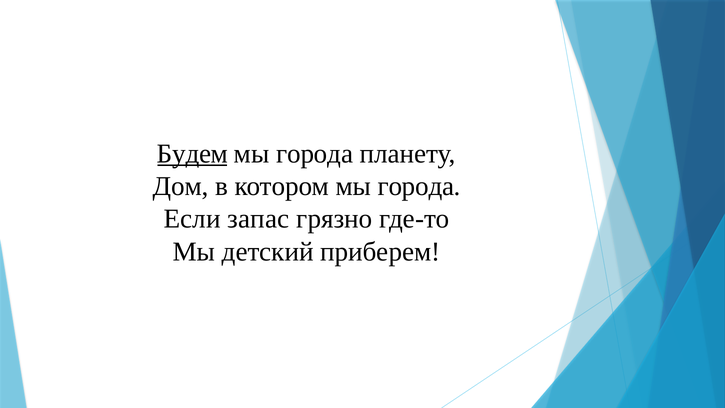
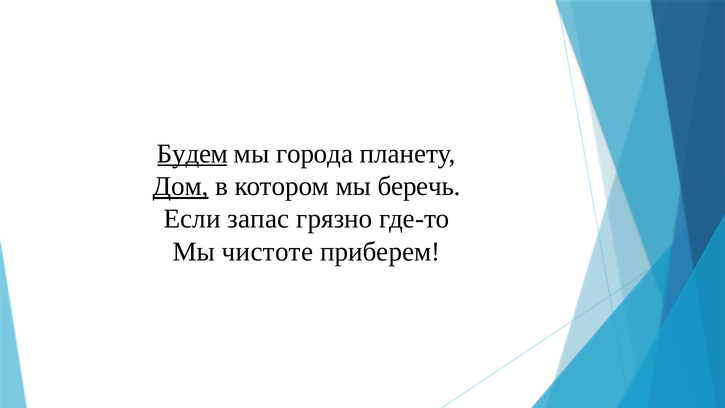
Дом underline: none -> present
котором мы города: города -> беречь
детский: детский -> чистоте
